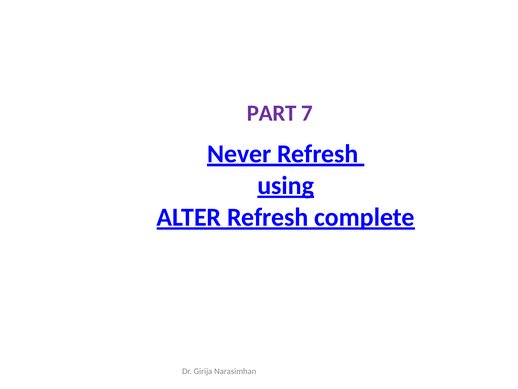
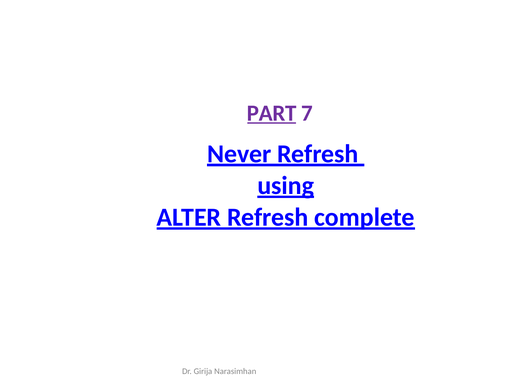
PART underline: none -> present
